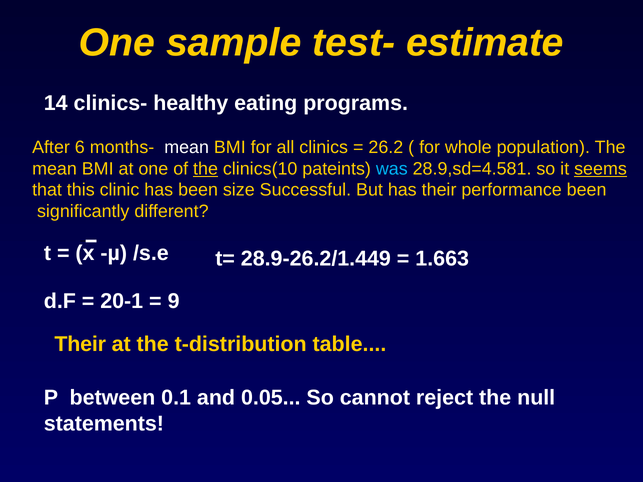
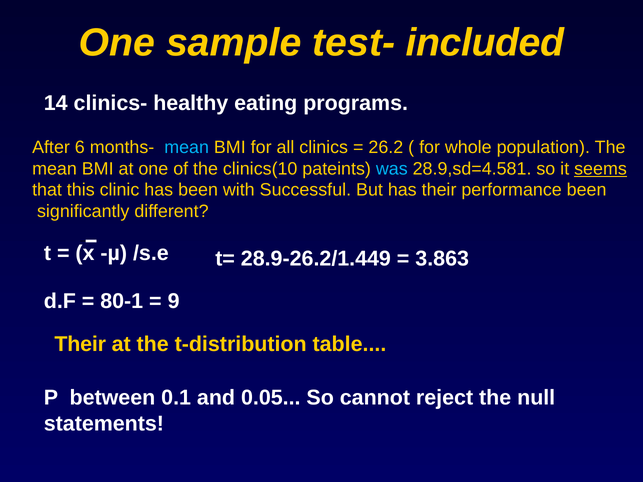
estimate: estimate -> included
mean at (187, 147) colour: white -> light blue
the at (206, 169) underline: present -> none
size: size -> with
1.663: 1.663 -> 3.863
20-1: 20-1 -> 80-1
